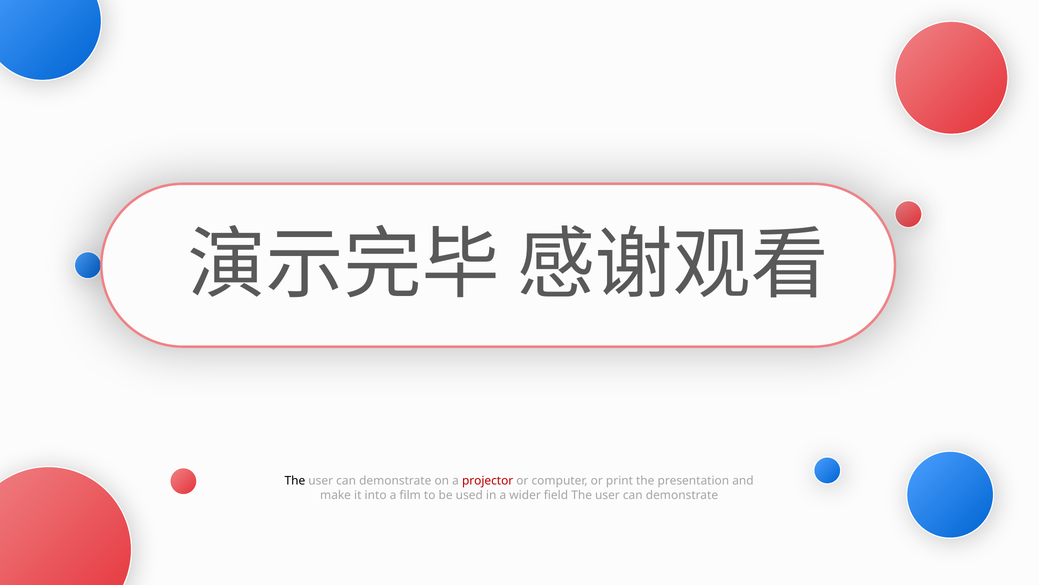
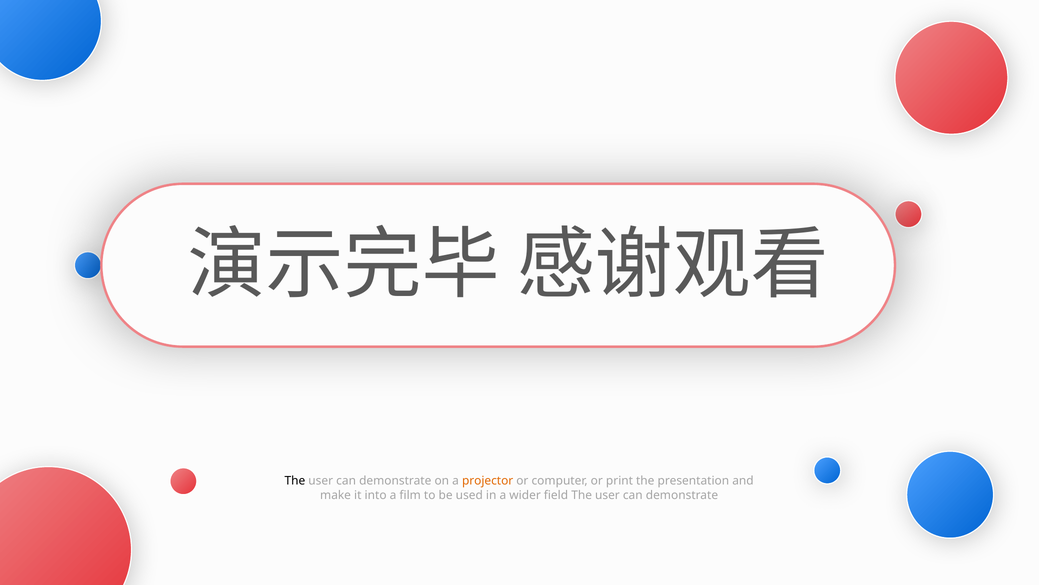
projector colour: red -> orange
